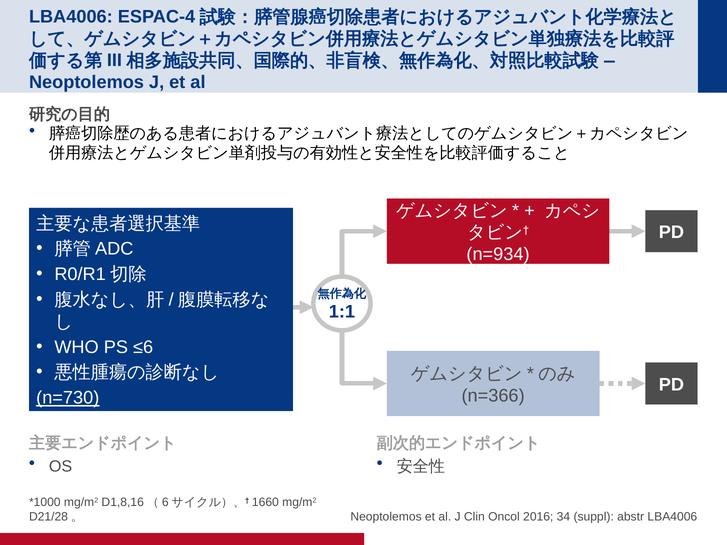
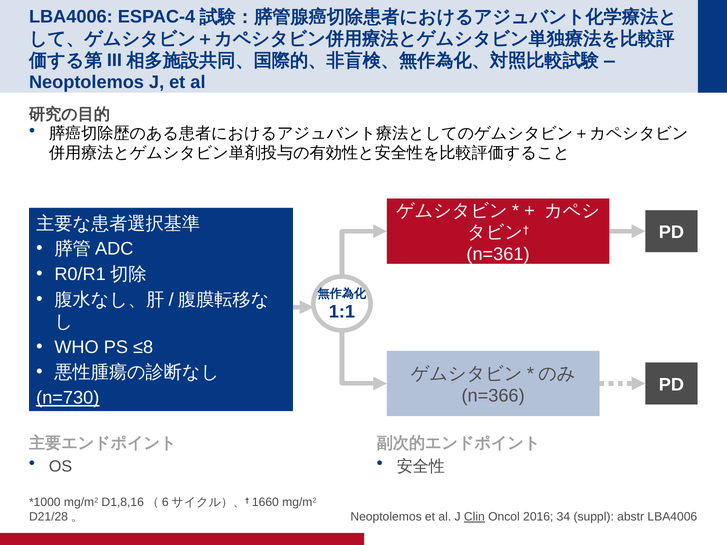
n=934: n=934 -> n=361
≤6: ≤6 -> ≤8
Clin underline: none -> present
